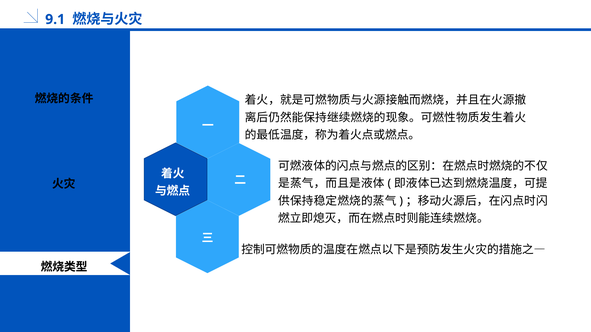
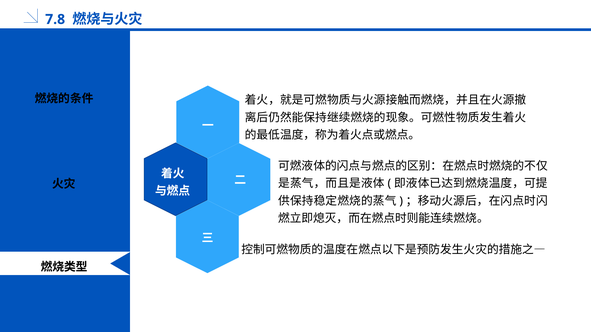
9.1: 9.1 -> 7.8
